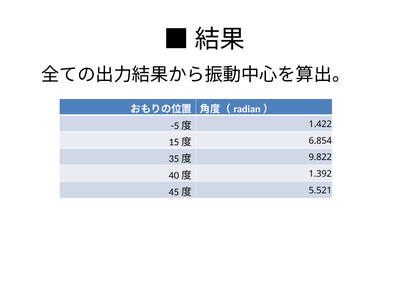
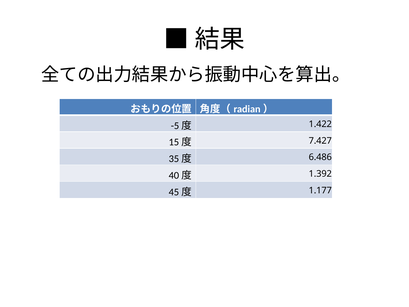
6.854: 6.854 -> 7.427
9.822: 9.822 -> 6.486
5.521: 5.521 -> 1.177
